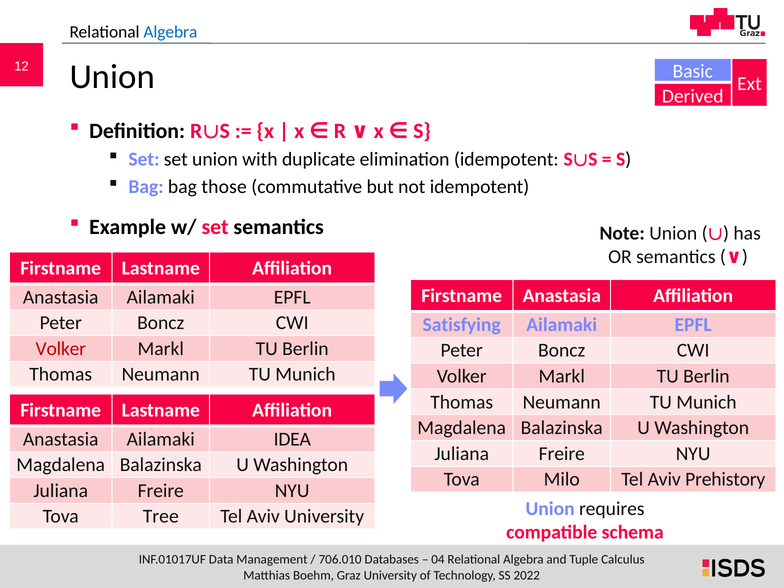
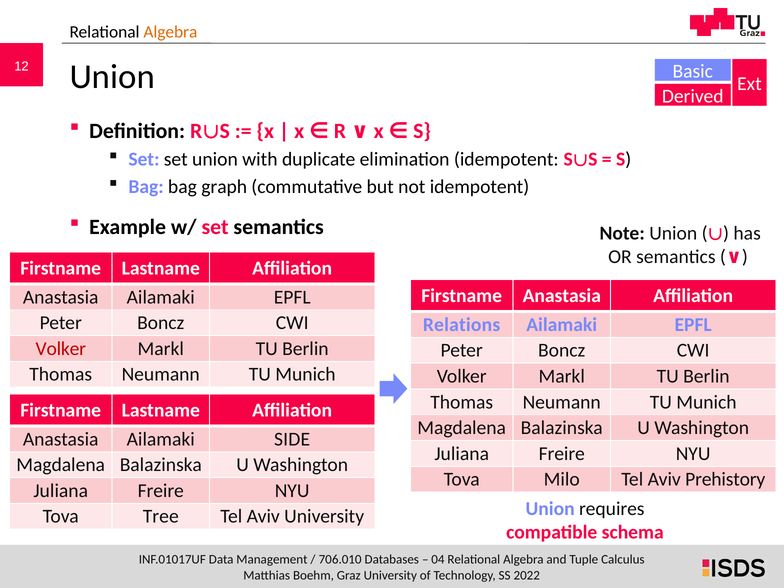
Algebra at (170, 32) colour: blue -> orange
those: those -> graph
Satisfying: Satisfying -> Relations
IDEA: IDEA -> SIDE
